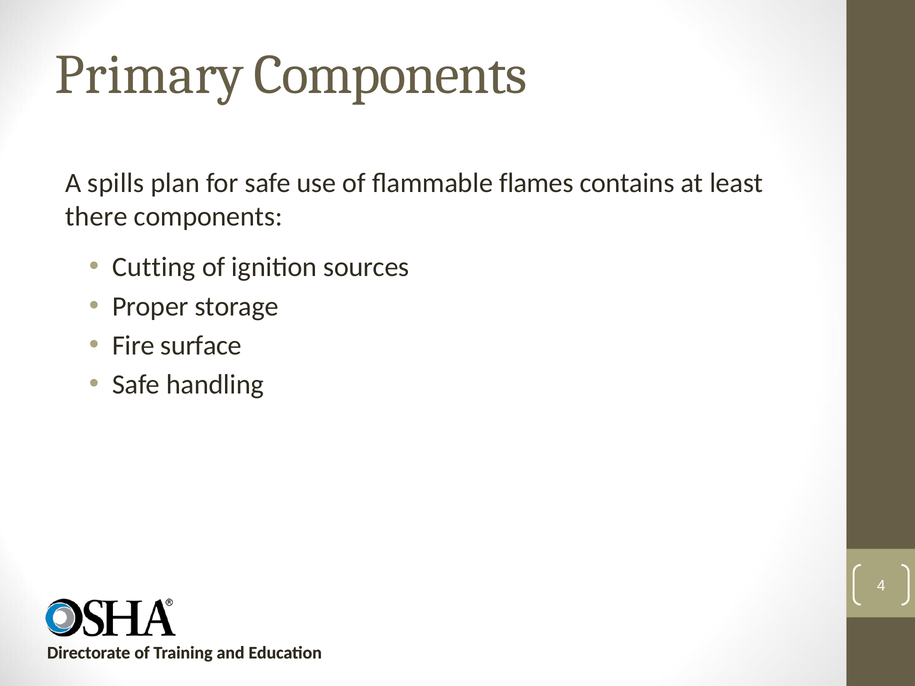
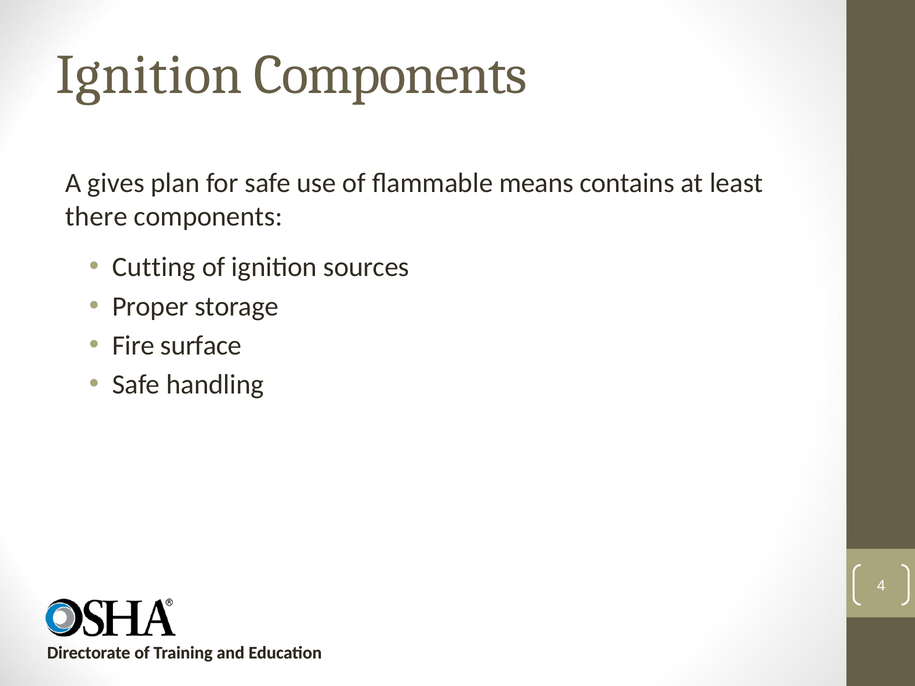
Primary at (149, 75): Primary -> Ignition
spills: spills -> gives
flames: flames -> means
